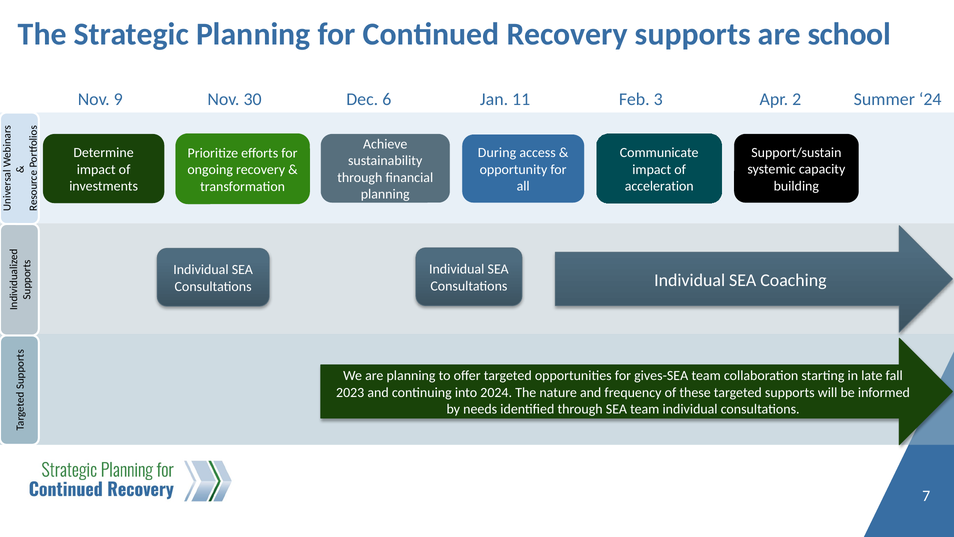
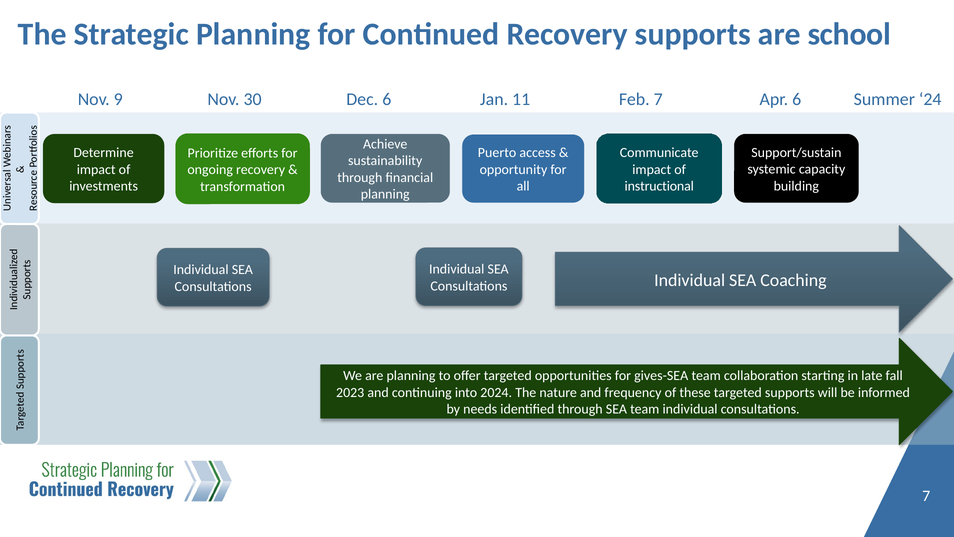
Feb 3: 3 -> 7
Apr 2: 2 -> 6
During: During -> Puerto
acceleration: acceleration -> instructional
